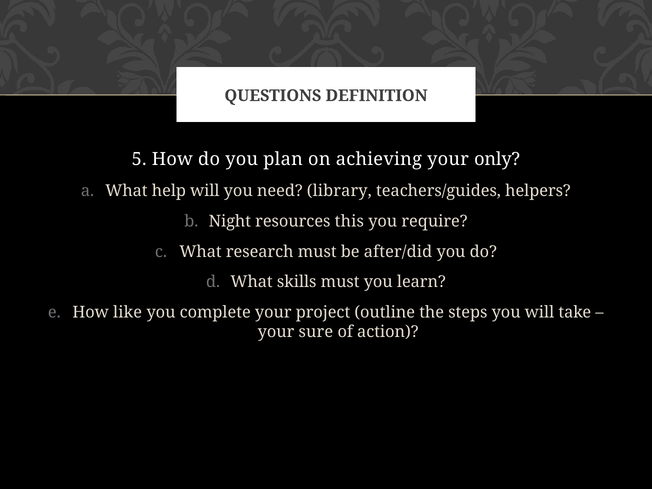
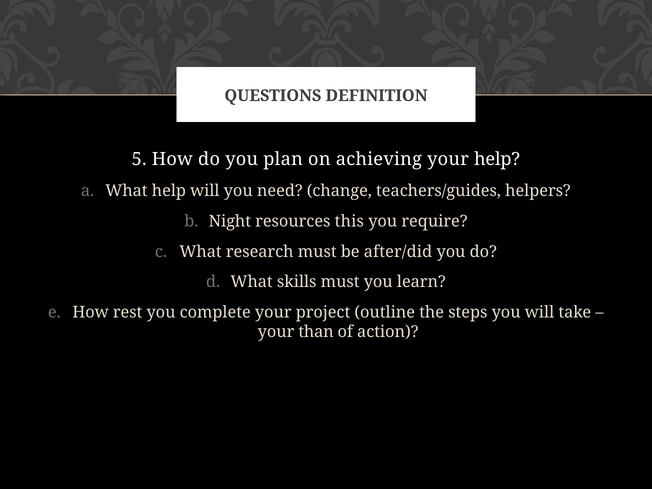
your only: only -> help
library: library -> change
like: like -> rest
sure: sure -> than
